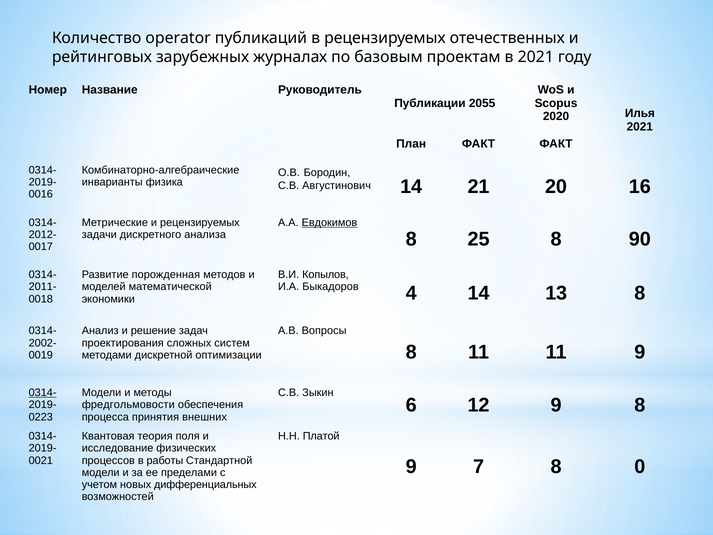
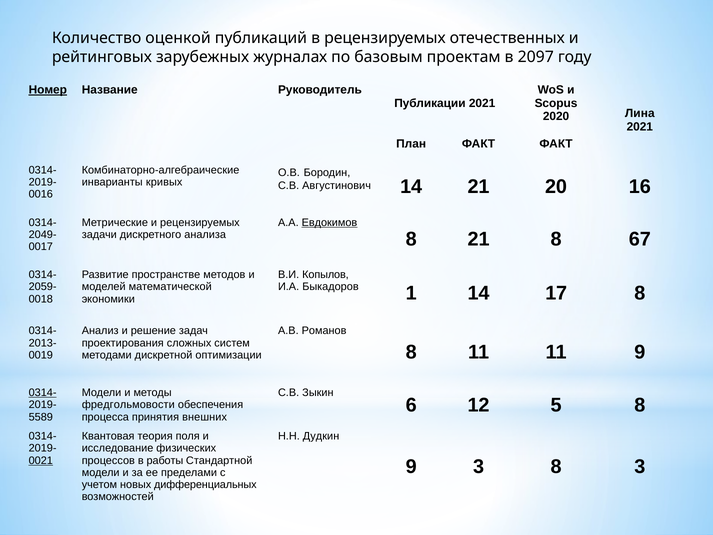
operator: operator -> оценкой
в 2021: 2021 -> 2097
Номер underline: none -> present
Публикации 2055: 2055 -> 2021
Илья: Илья -> Лина
физика: физика -> кривых
2012-: 2012- -> 2049-
8 25: 25 -> 21
90: 90 -> 67
порожденная: порожденная -> пространстве
2011-: 2011- -> 2059-
4: 4 -> 1
13: 13 -> 17
Вопросы: Вопросы -> Романов
2002-: 2002- -> 2013-
12 9: 9 -> 5
0223: 0223 -> 5589
Платой: Платой -> Дудкин
0021 underline: none -> present
9 7: 7 -> 3
8 0: 0 -> 3
